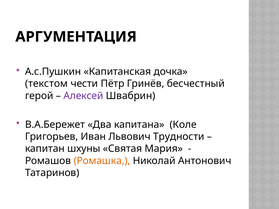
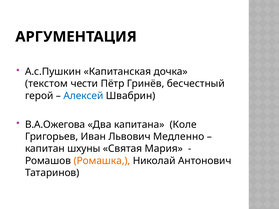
Алексей colour: purple -> blue
В.А.Бережет: В.А.Бережет -> В.А.Ожегова
Трудности: Трудности -> Медленно
